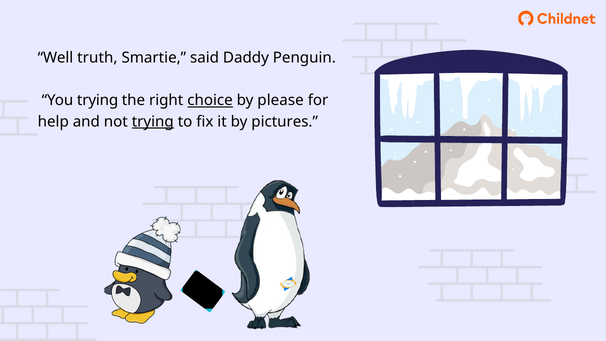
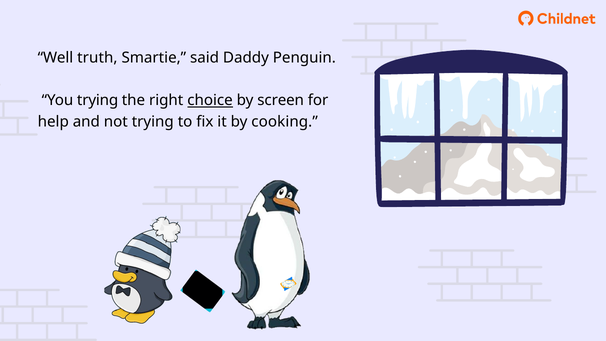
please: please -> screen
trying at (153, 122) underline: present -> none
pictures: pictures -> cooking
